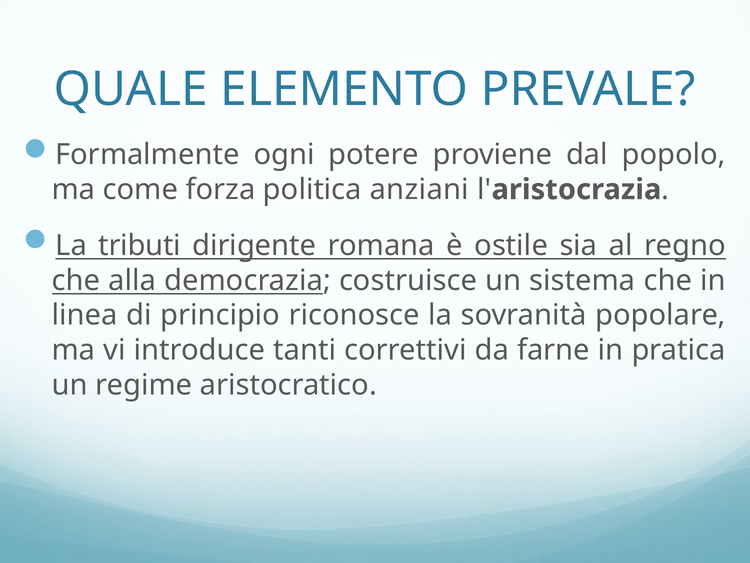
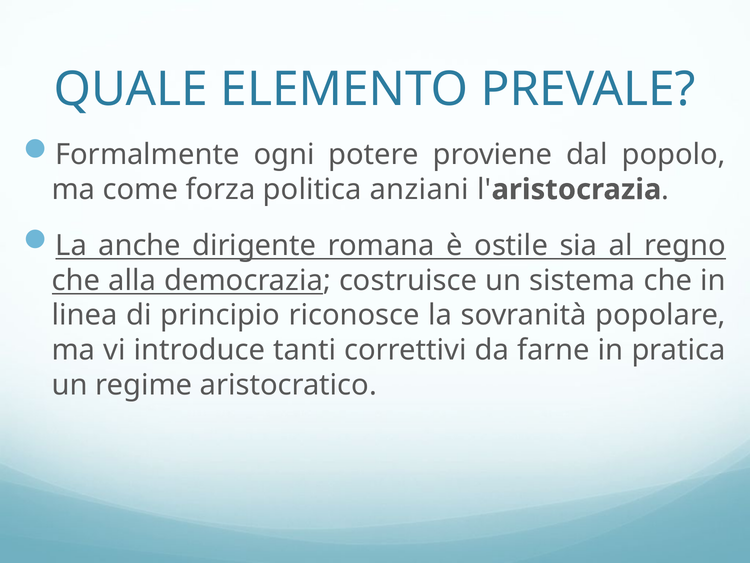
tributi: tributi -> anche
